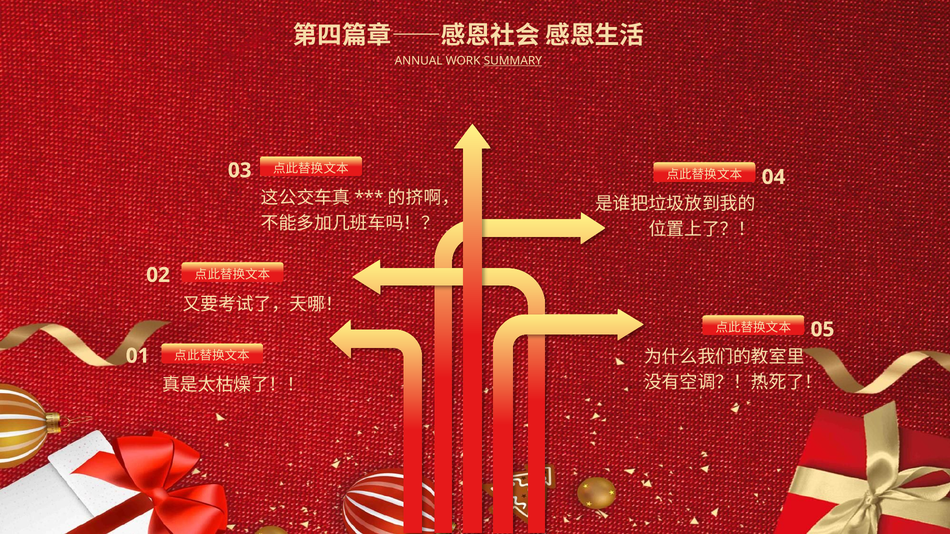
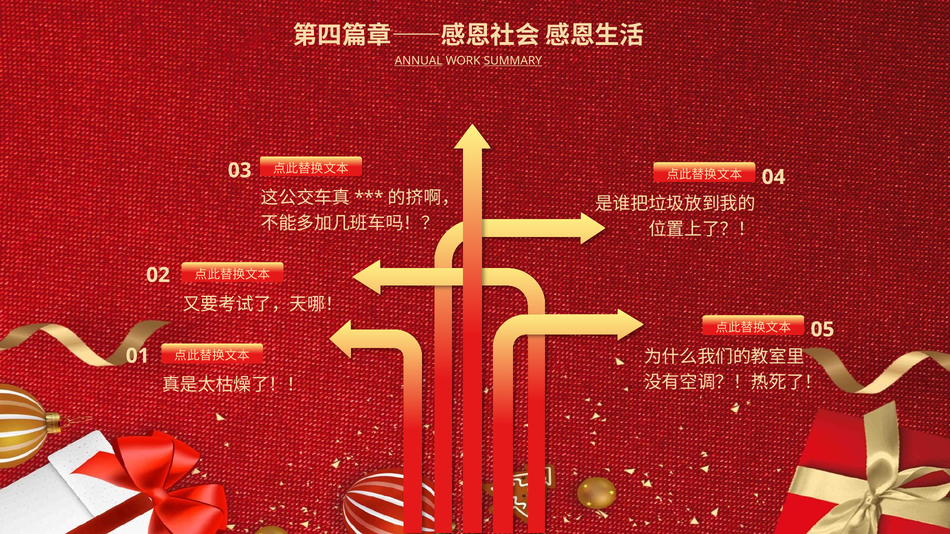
ANNUAL underline: none -> present
